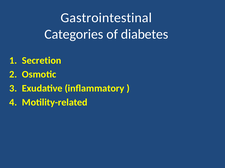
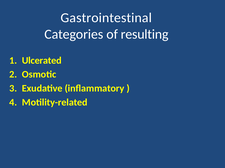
diabetes: diabetes -> resulting
Secretion: Secretion -> Ulcerated
